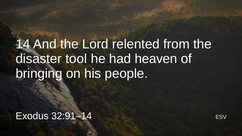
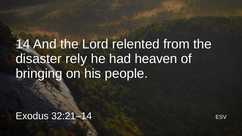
tool: tool -> rely
32:91–14: 32:91–14 -> 32:21–14
